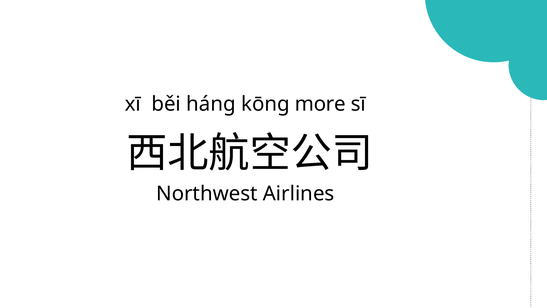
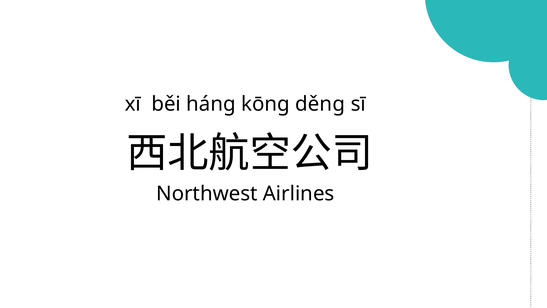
more: more -> děng
